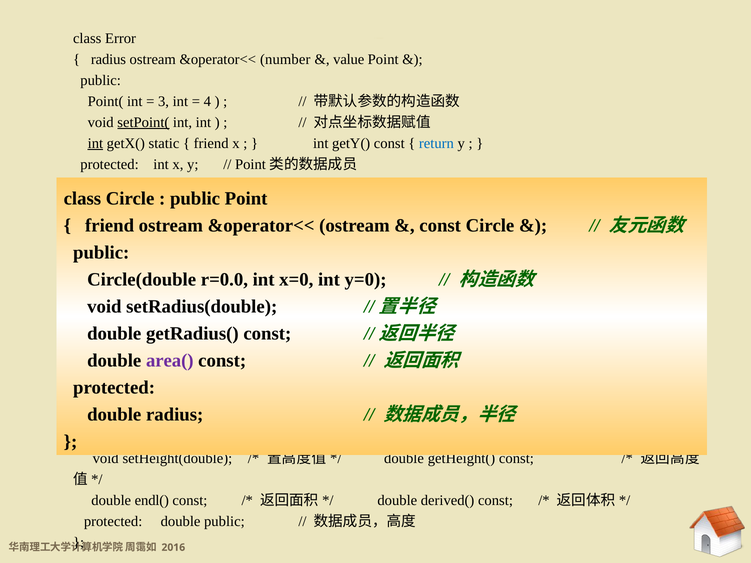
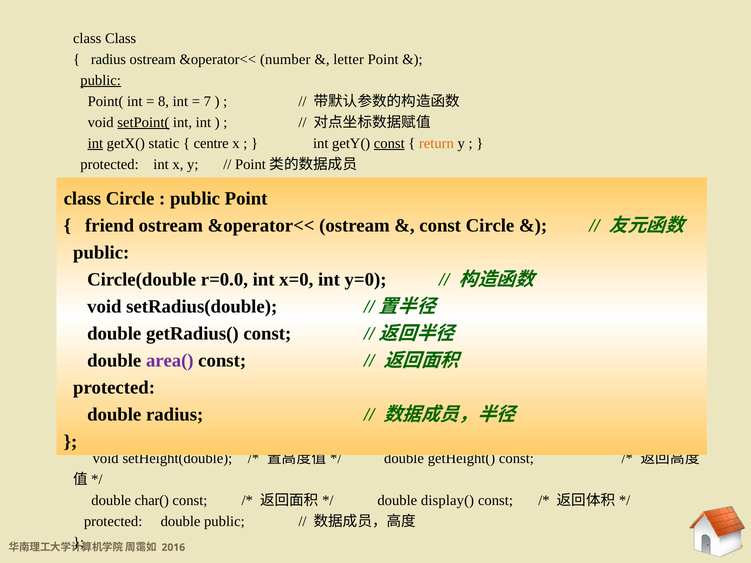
class Error: Error -> Class
value: value -> letter
public at (101, 80) underline: none -> present
3: 3 -> 8
4: 4 -> 7
friend at (211, 143): friend -> centre
const at (389, 143) underline: none -> present
return colour: blue -> orange
endl(: endl( -> char(
derived(: derived( -> display(
